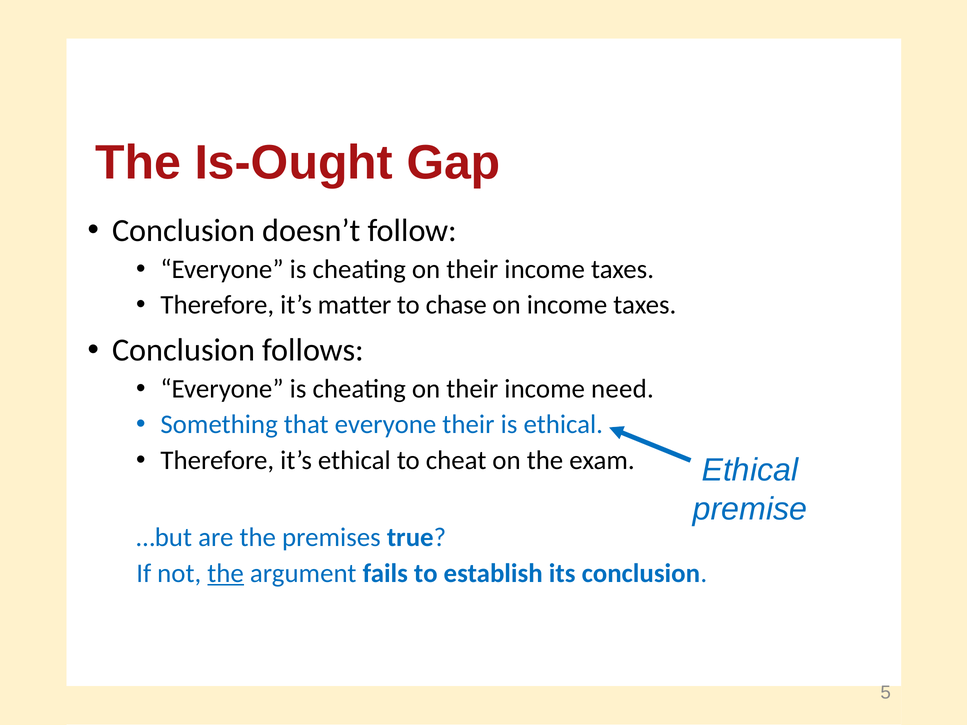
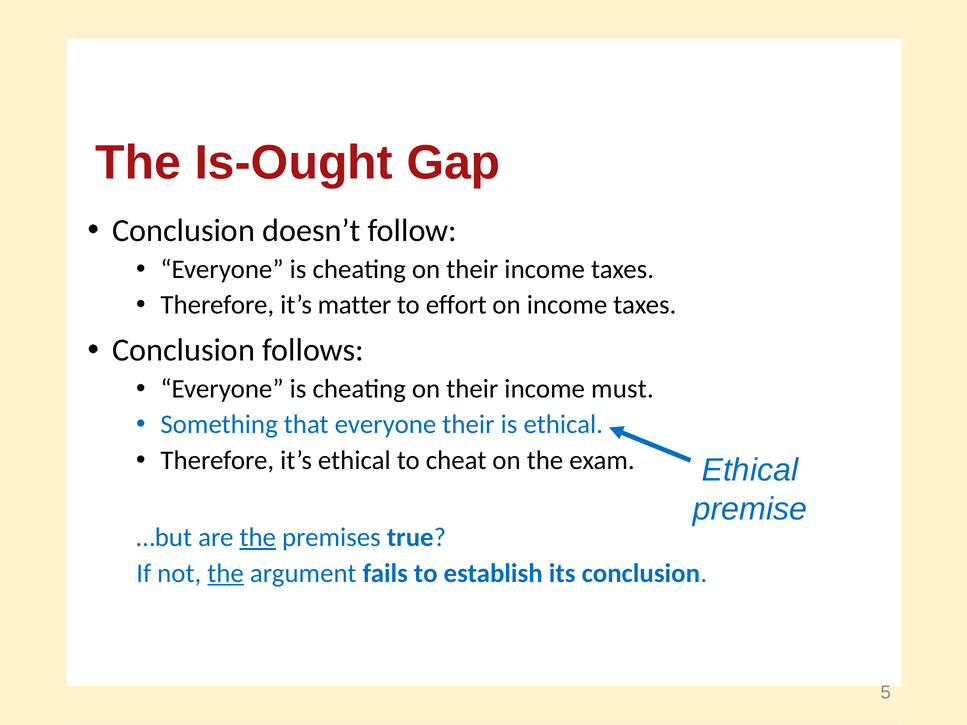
chase: chase -> effort
need: need -> must
the at (258, 538) underline: none -> present
